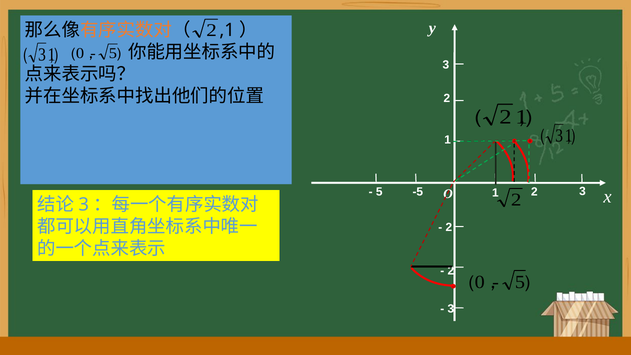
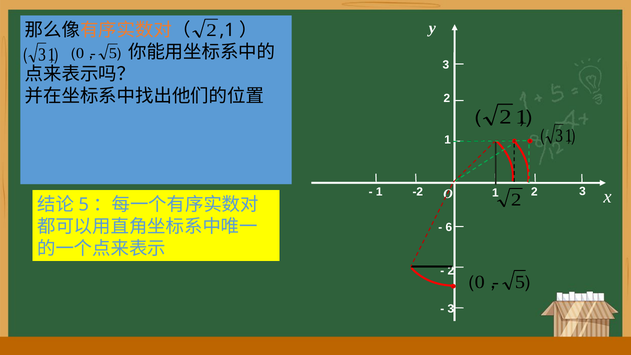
-5: -5 -> -2
5 at (379, 192): 5 -> 1
3 at (84, 205): 3 -> 5
2 at (449, 227): 2 -> 6
